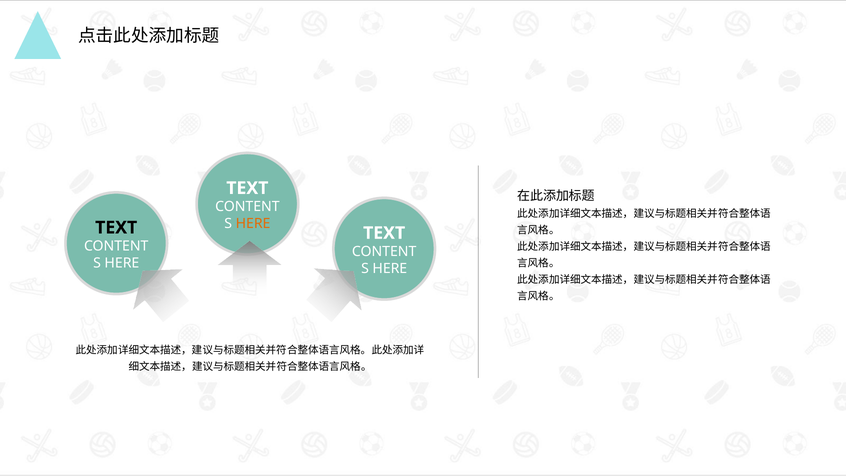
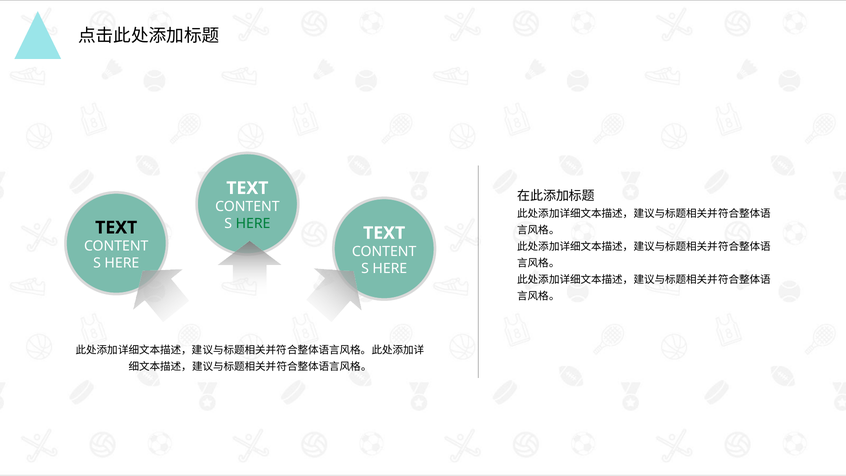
HERE at (253, 224) colour: orange -> green
